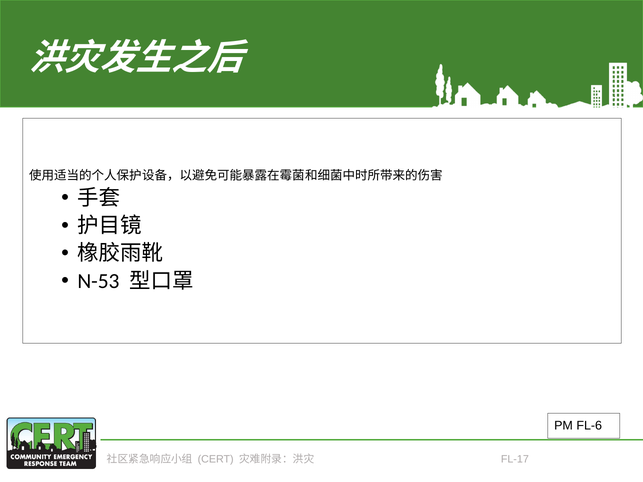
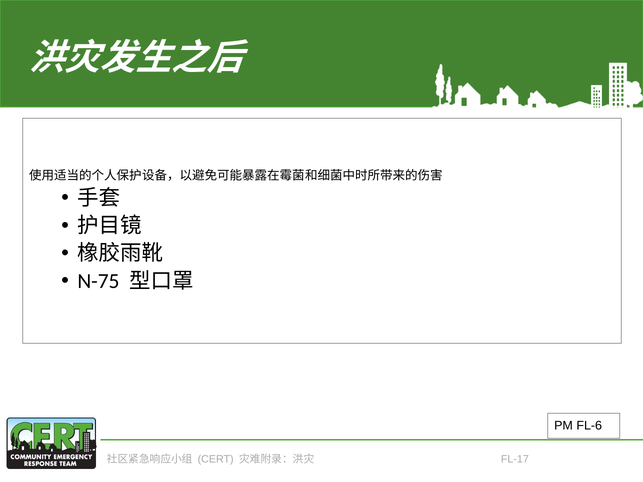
N-53: N-53 -> N-75
